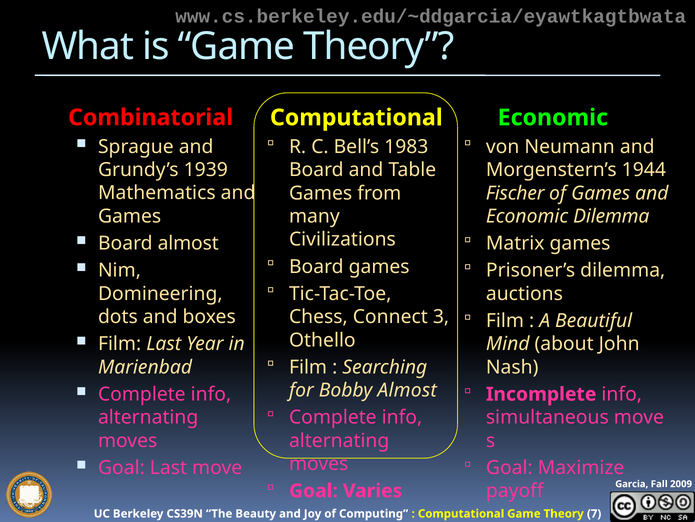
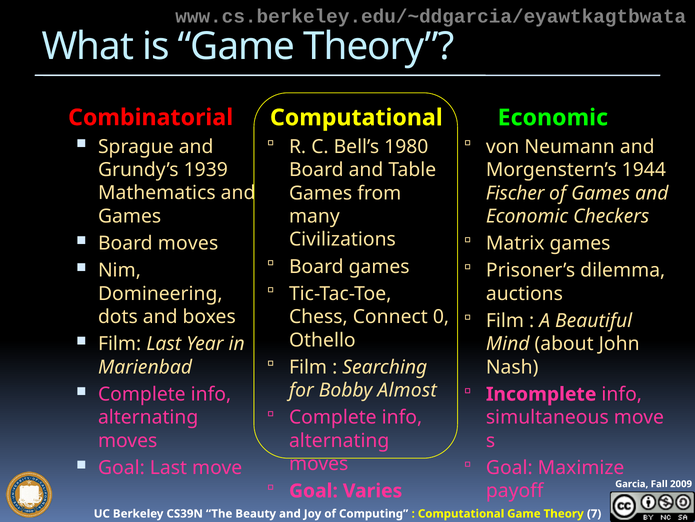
1983: 1983 -> 1980
Economic Dilemma: Dilemma -> Checkers
Board almost: almost -> moves
3: 3 -> 0
